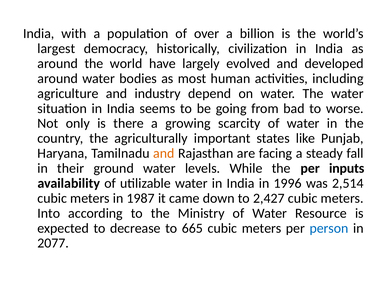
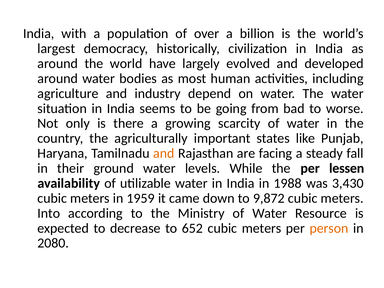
inputs: inputs -> lessen
1996: 1996 -> 1988
2,514: 2,514 -> 3,430
1987: 1987 -> 1959
2,427: 2,427 -> 9,872
665: 665 -> 652
person colour: blue -> orange
2077: 2077 -> 2080
